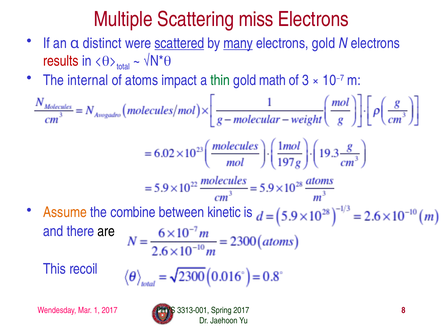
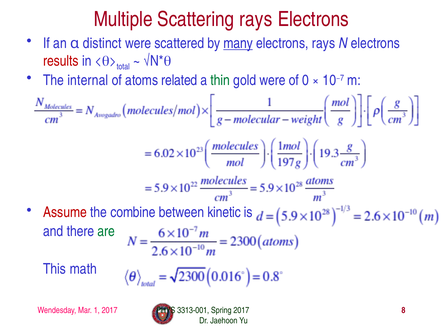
Scattering miss: miss -> rays
scattered underline: present -> none
electrons gold: gold -> rays
impact: impact -> related
gold math: math -> were
3: 3 -> 0
Assume colour: orange -> red
are colour: black -> green
recoil: recoil -> math
